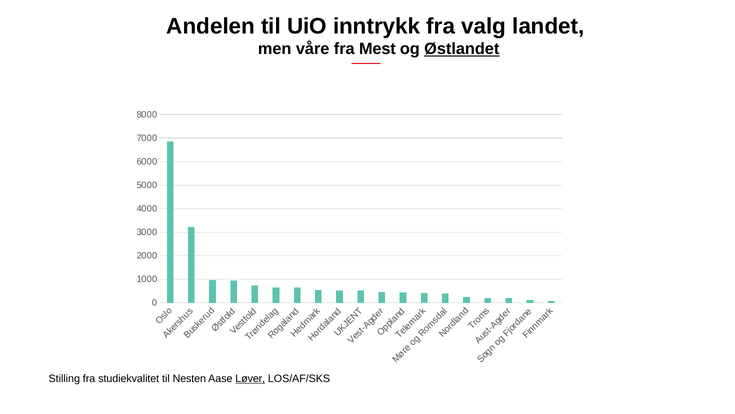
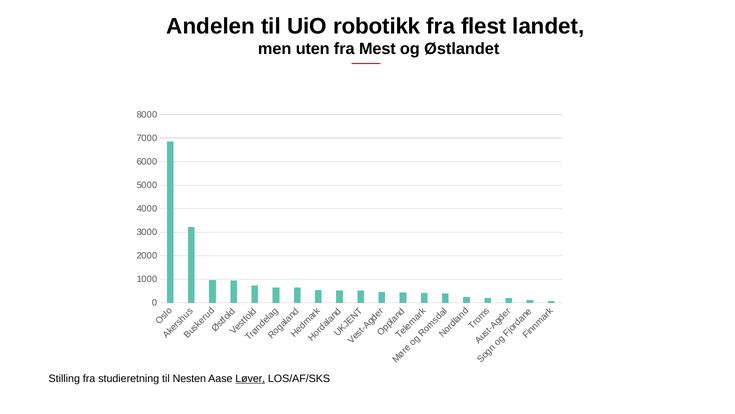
inntrykk: inntrykk -> robotikk
valg: valg -> flest
våre: våre -> uten
Østlandet underline: present -> none
studiekvalitet: studiekvalitet -> studieretning
